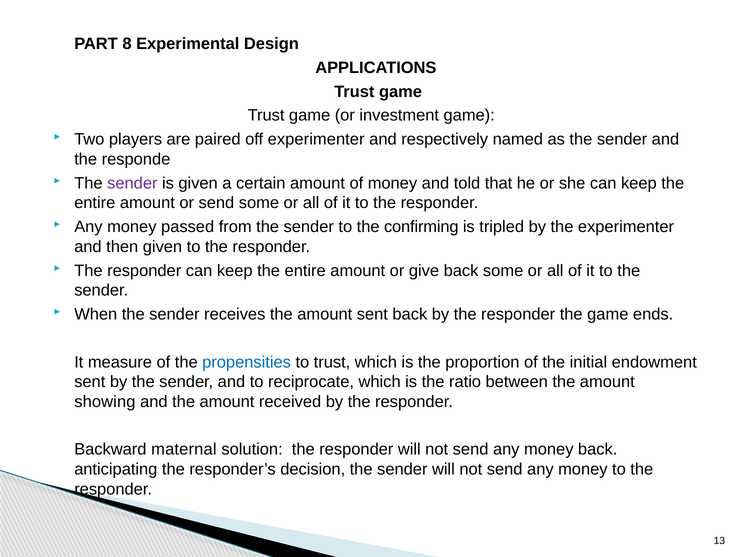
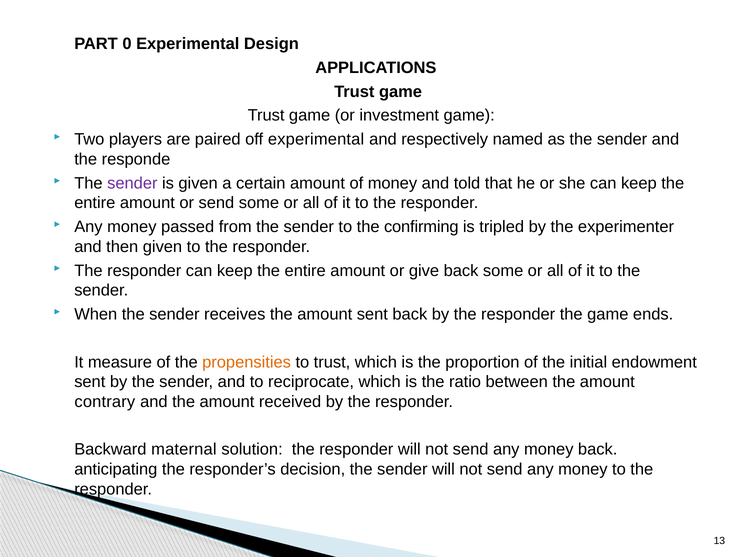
8: 8 -> 0
off experimenter: experimenter -> experimental
propensities colour: blue -> orange
showing: showing -> contrary
